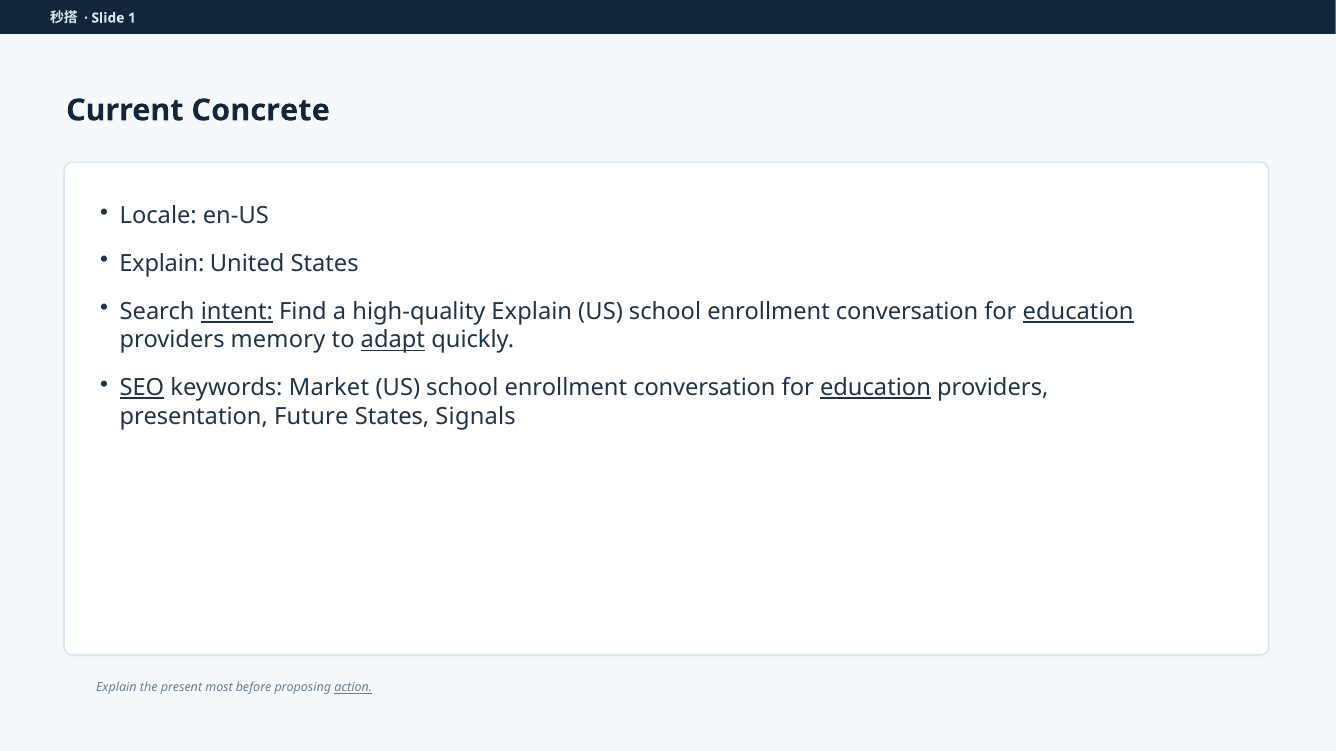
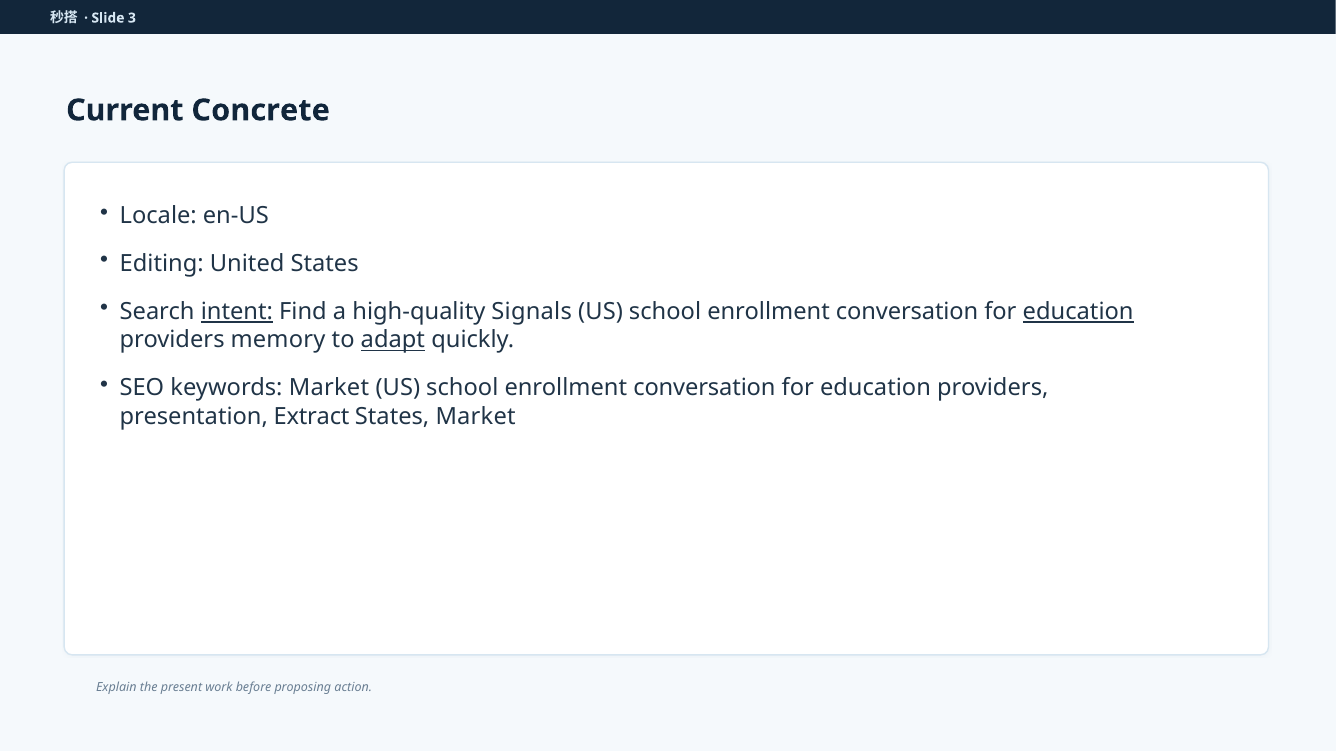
1: 1 -> 3
Explain at (162, 264): Explain -> Editing
high-quality Explain: Explain -> Signals
SEO underline: present -> none
education at (875, 388) underline: present -> none
Future: Future -> Extract
States Signals: Signals -> Market
most: most -> work
action underline: present -> none
